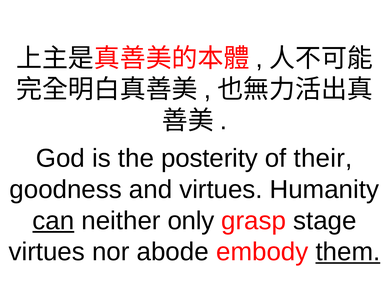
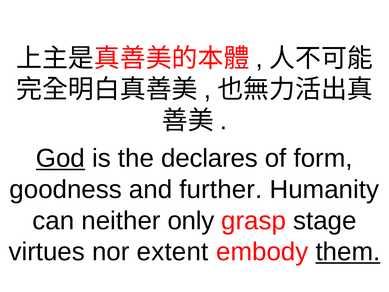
God underline: none -> present
posterity: posterity -> declares
their: their -> form
and virtues: virtues -> further
can underline: present -> none
abode: abode -> extent
